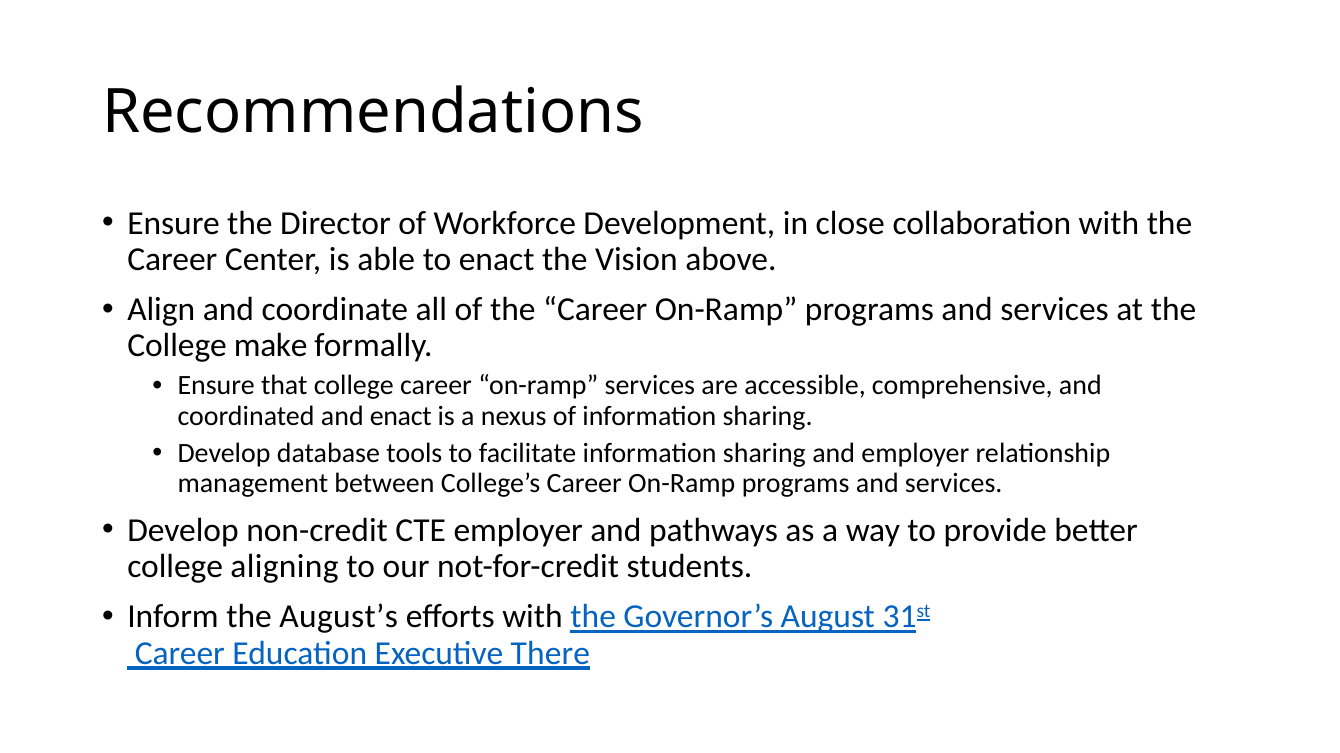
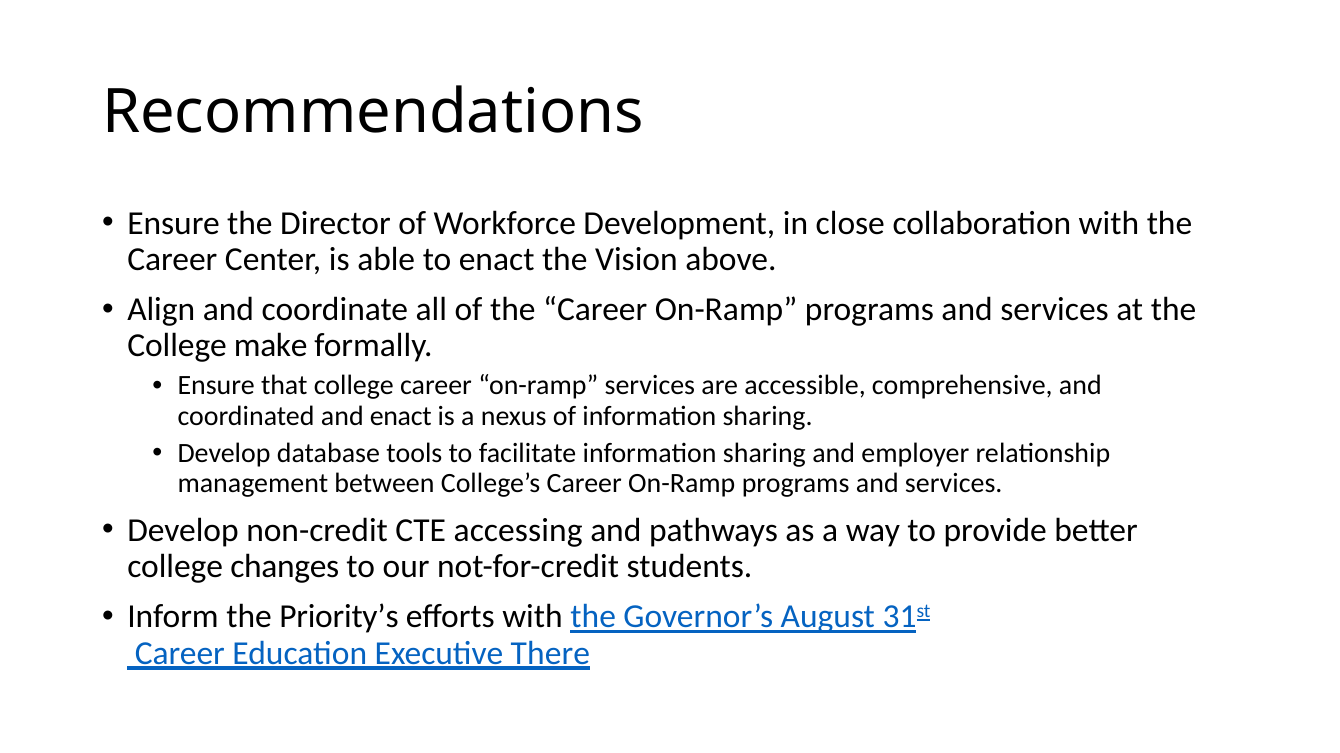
CTE employer: employer -> accessing
aligning: aligning -> changes
August’s: August’s -> Priority’s
